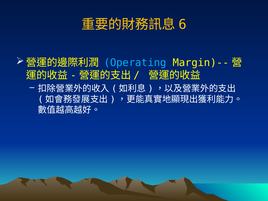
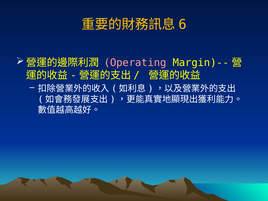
Operating colour: light blue -> pink
